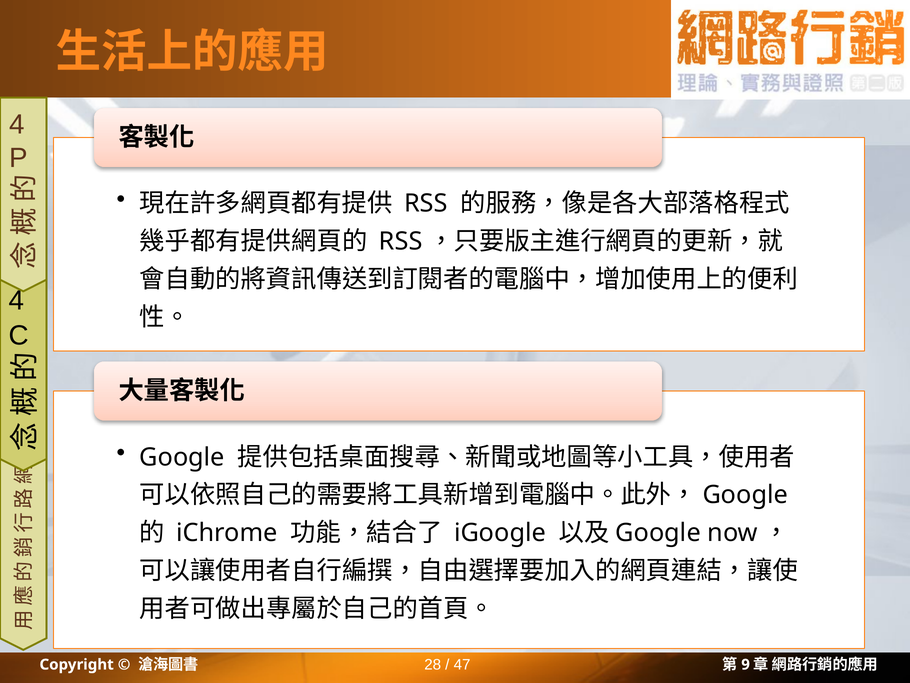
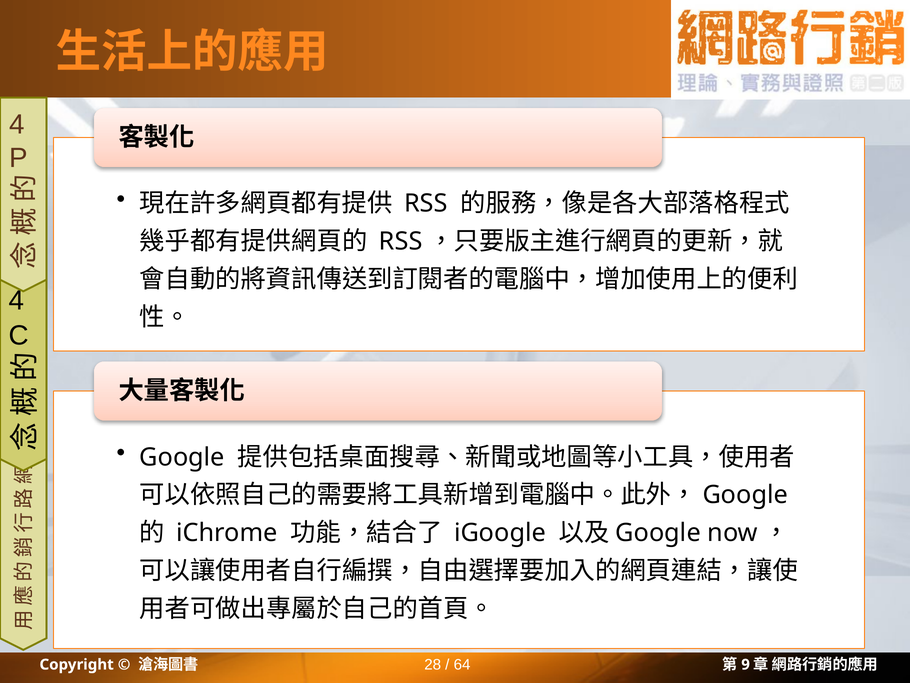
47: 47 -> 64
